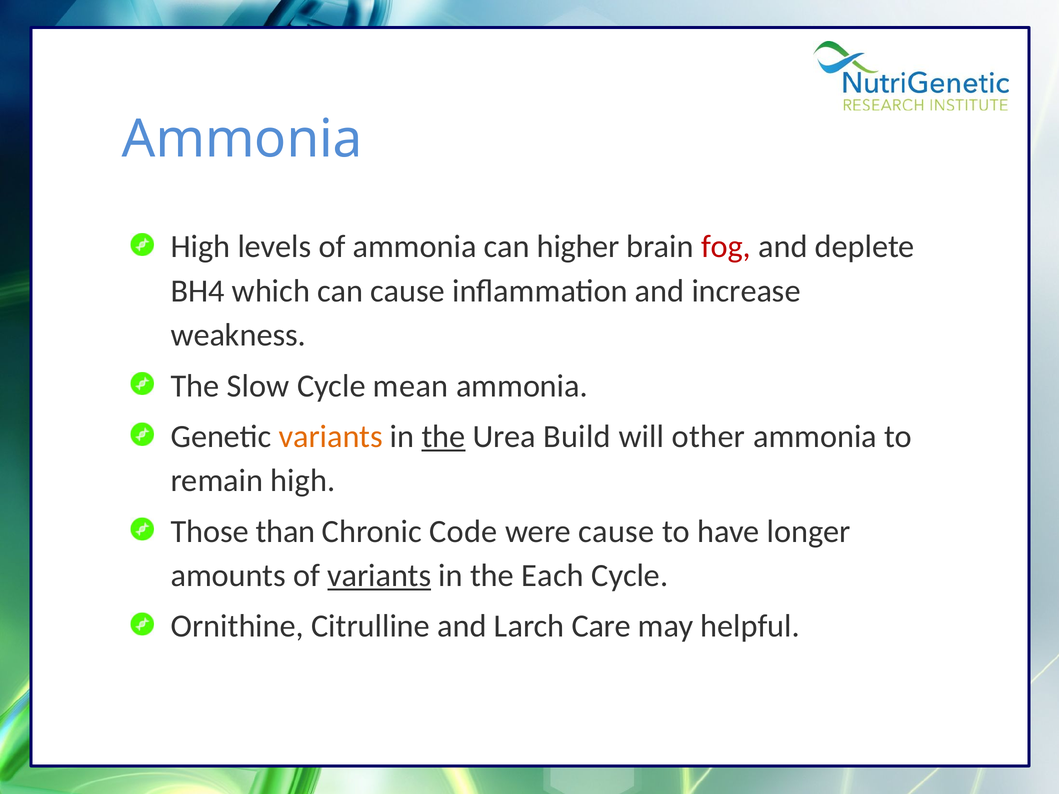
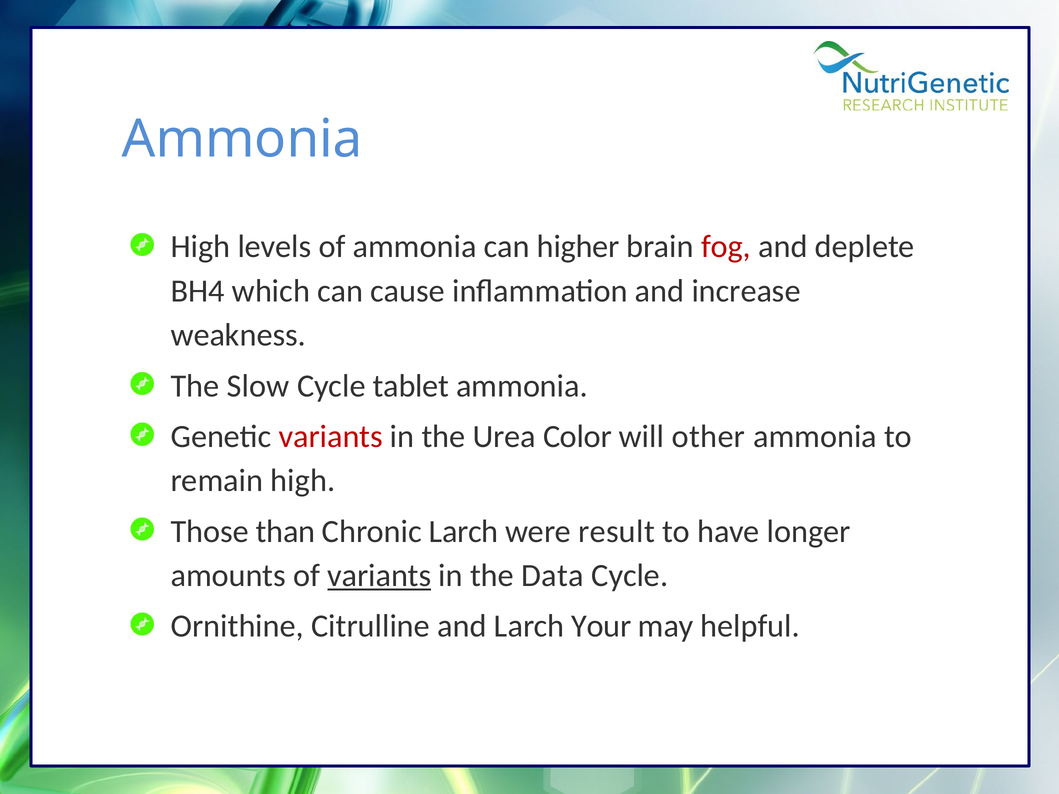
mean: mean -> tablet
variants at (331, 437) colour: orange -> red
the at (443, 437) underline: present -> none
Build: Build -> Color
Chronic Code: Code -> Larch
were cause: cause -> result
Each: Each -> Data
Care: Care -> Your
